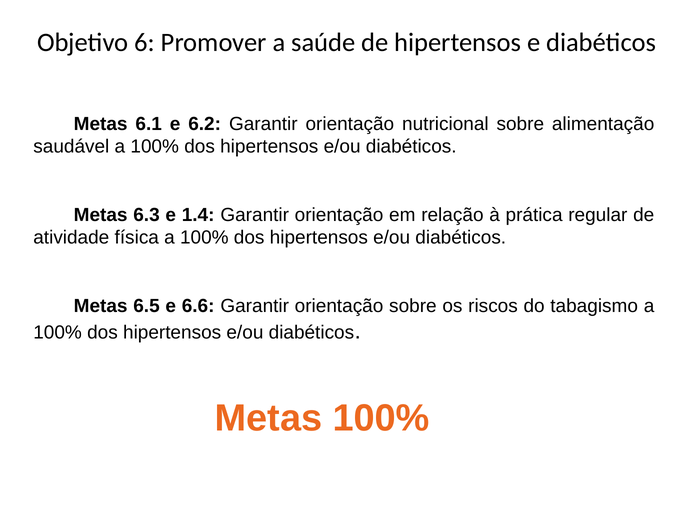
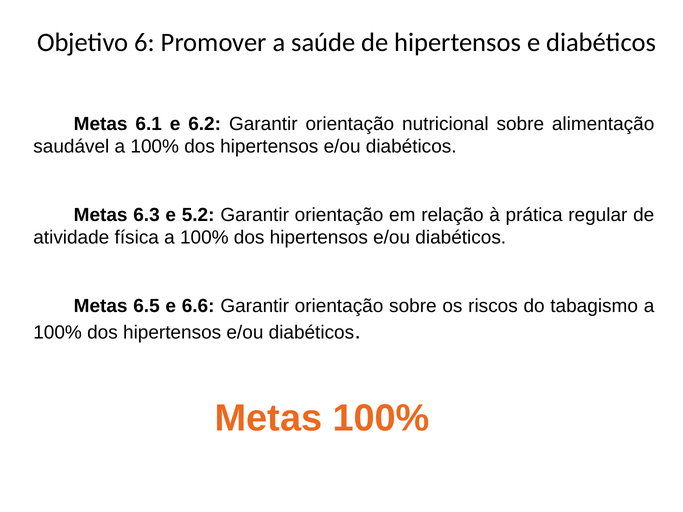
1.4: 1.4 -> 5.2
